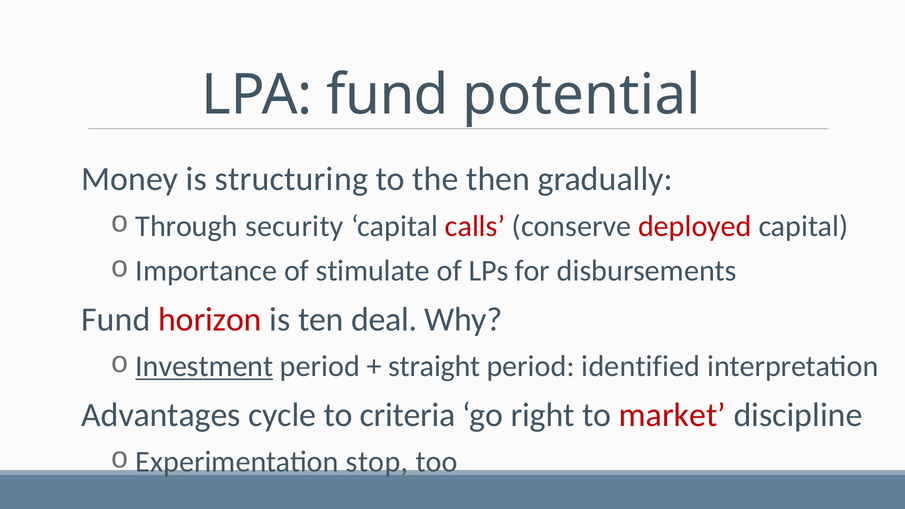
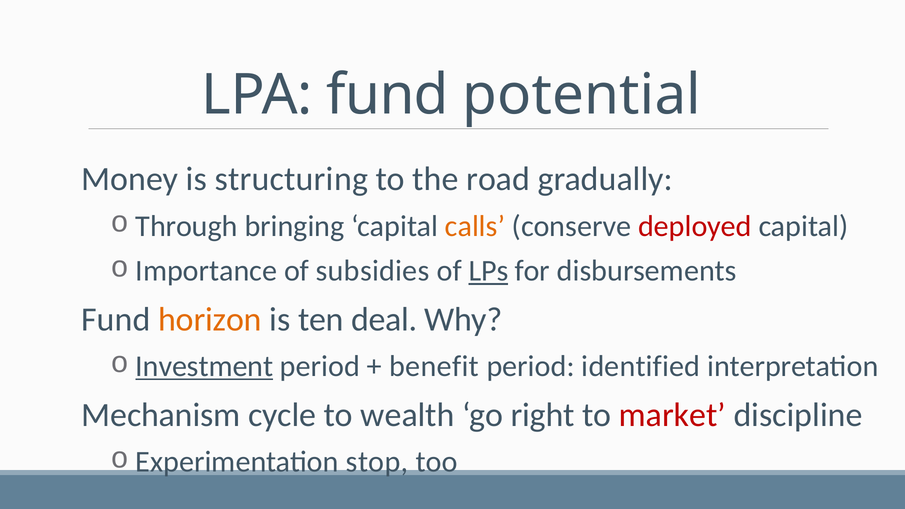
then: then -> road
security: security -> bringing
calls colour: red -> orange
stimulate: stimulate -> subsidies
LPs underline: none -> present
horizon colour: red -> orange
straight: straight -> benefit
Advantages: Advantages -> Mechanism
criteria: criteria -> wealth
